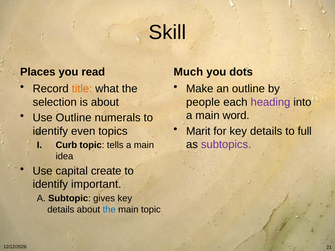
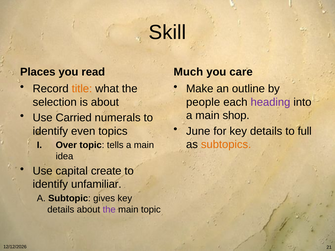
dots: dots -> care
word: word -> shop
Use Outline: Outline -> Carried
Marit: Marit -> June
subtopics colour: purple -> orange
Curb: Curb -> Over
important: important -> unfamiliar
the at (109, 210) colour: blue -> purple
